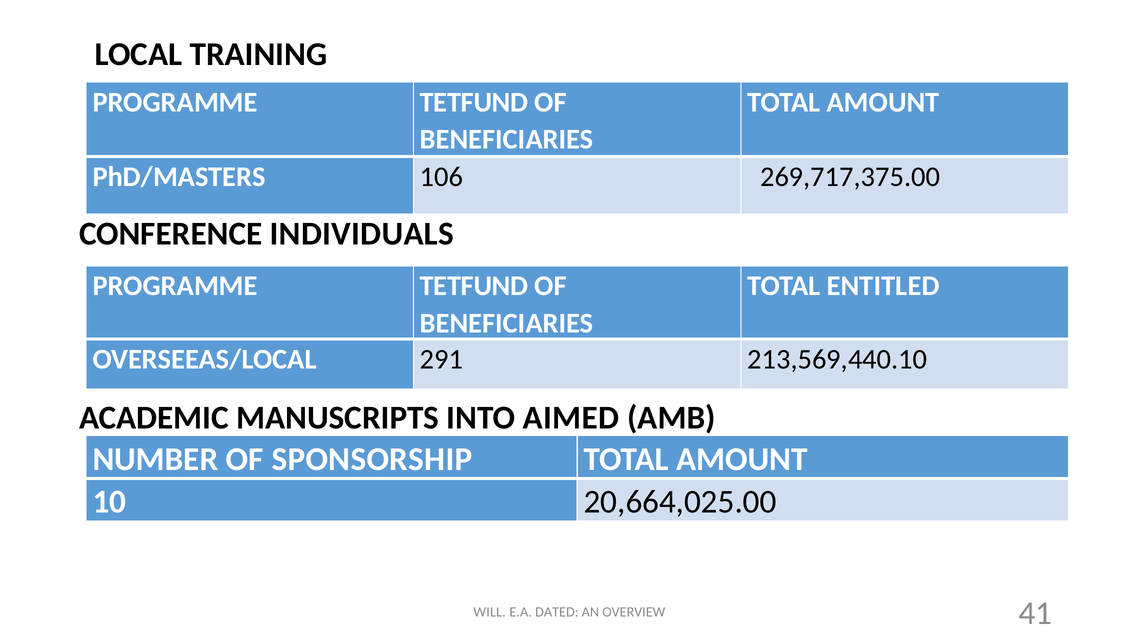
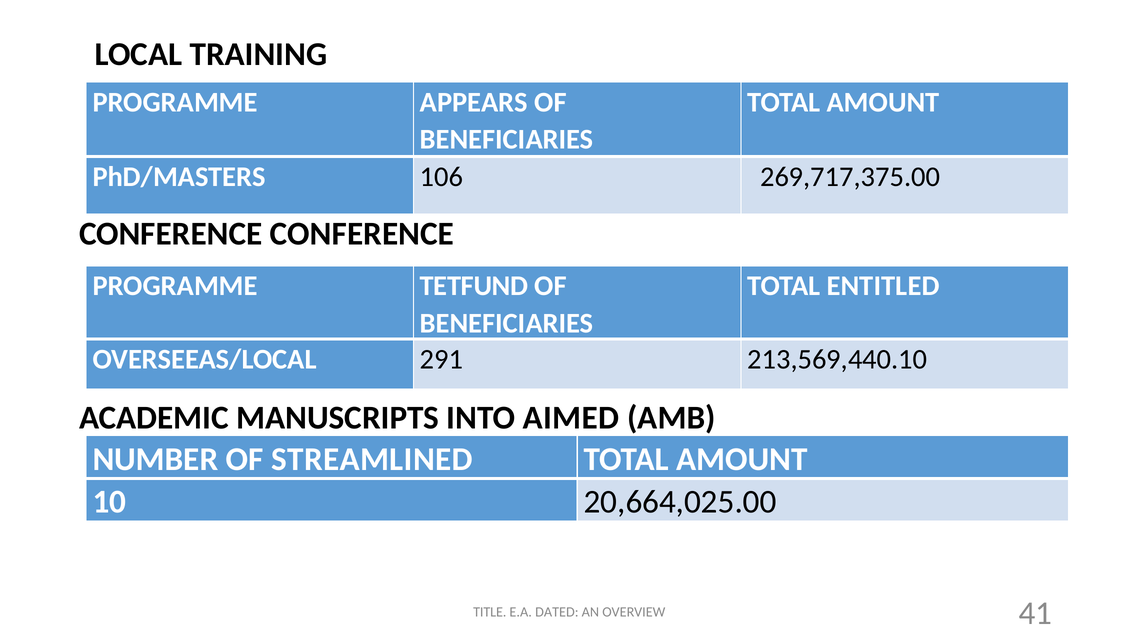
TETFUND at (474, 102): TETFUND -> APPEARS
CONFERENCE INDIVIDUALS: INDIVIDUALS -> CONFERENCE
SPONSORSHIP: SPONSORSHIP -> STREAMLINED
WILL: WILL -> TITLE
